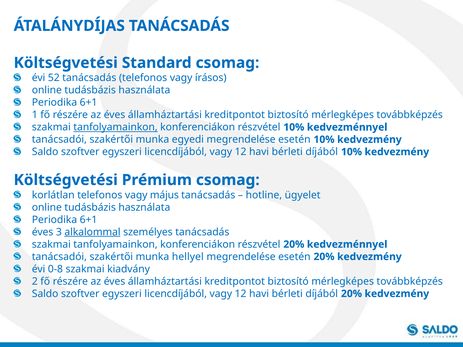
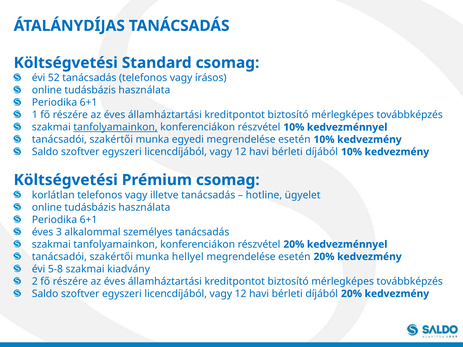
május: május -> illetve
alkalommal underline: present -> none
0-8: 0-8 -> 5-8
